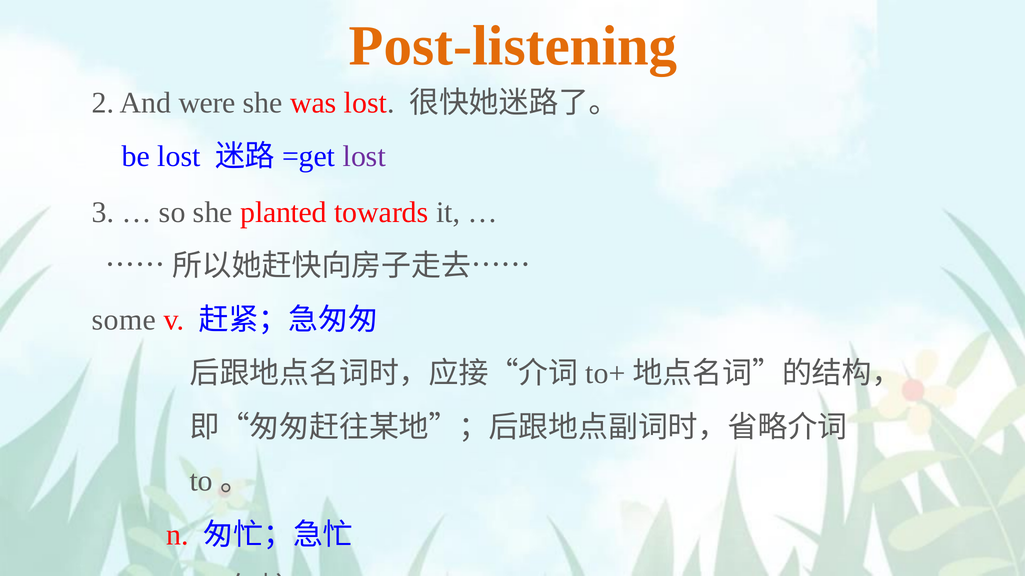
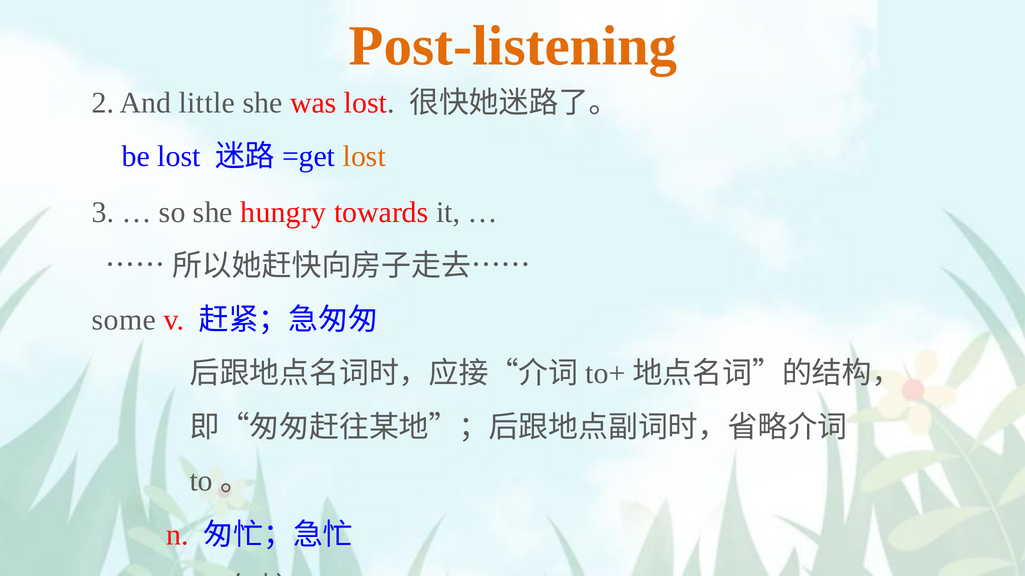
were: were -> little
lost at (364, 157) colour: purple -> orange
planted: planted -> hungry
